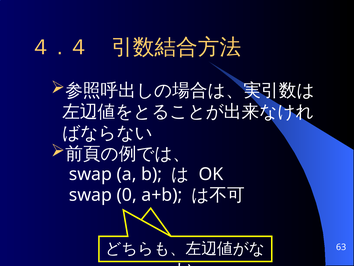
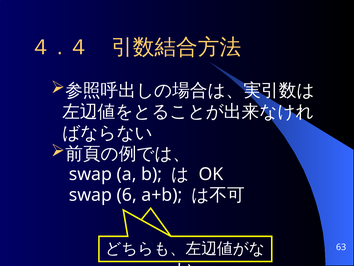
0: 0 -> 6
